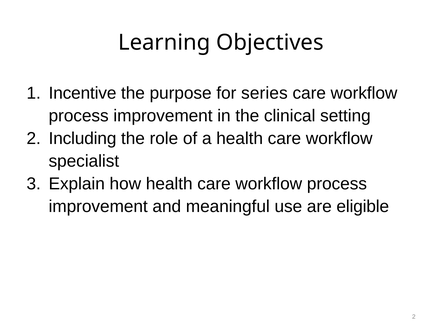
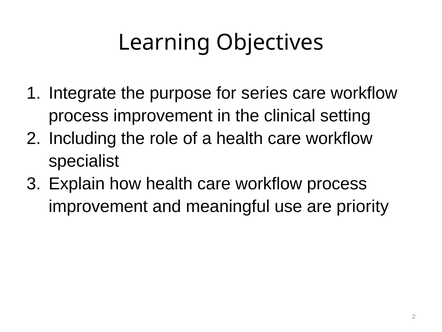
Incentive: Incentive -> Integrate
eligible: eligible -> priority
